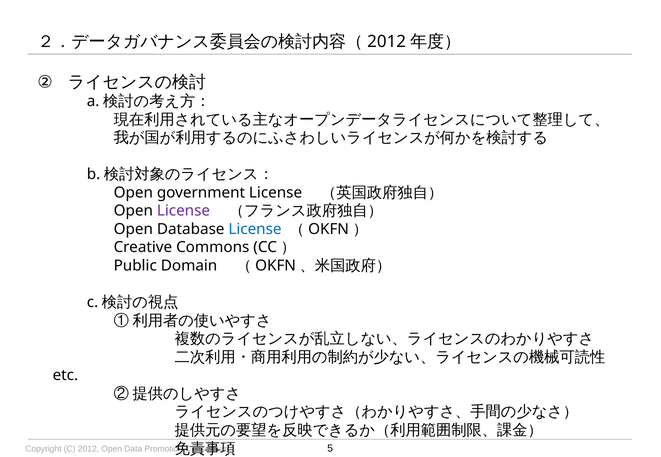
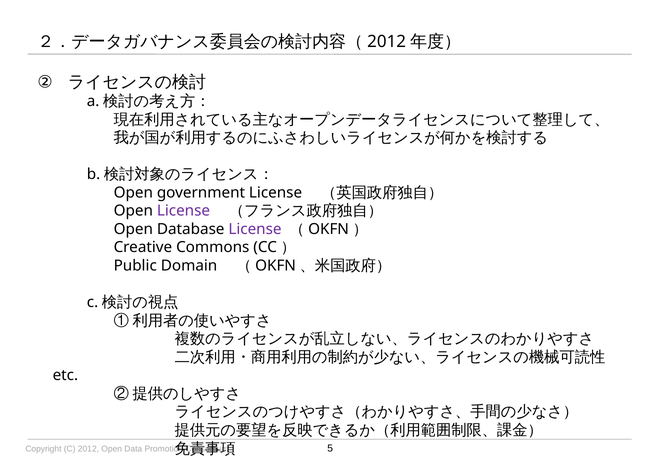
License at (255, 229) colour: blue -> purple
